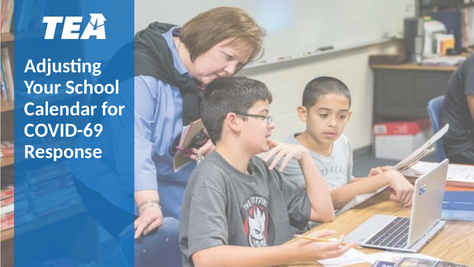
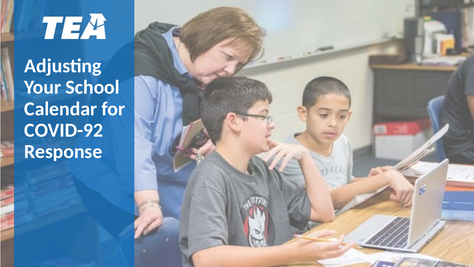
COVID-69: COVID-69 -> COVID-92
